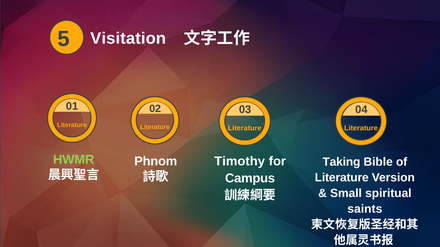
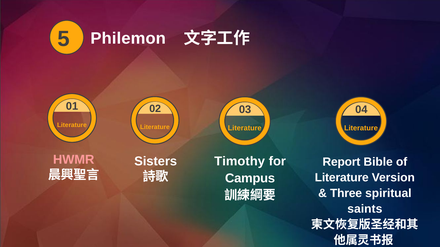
Visitation: Visitation -> Philemon
HWMR colour: light green -> pink
Phnom: Phnom -> Sisters
Taking: Taking -> Report
Small: Small -> Three
